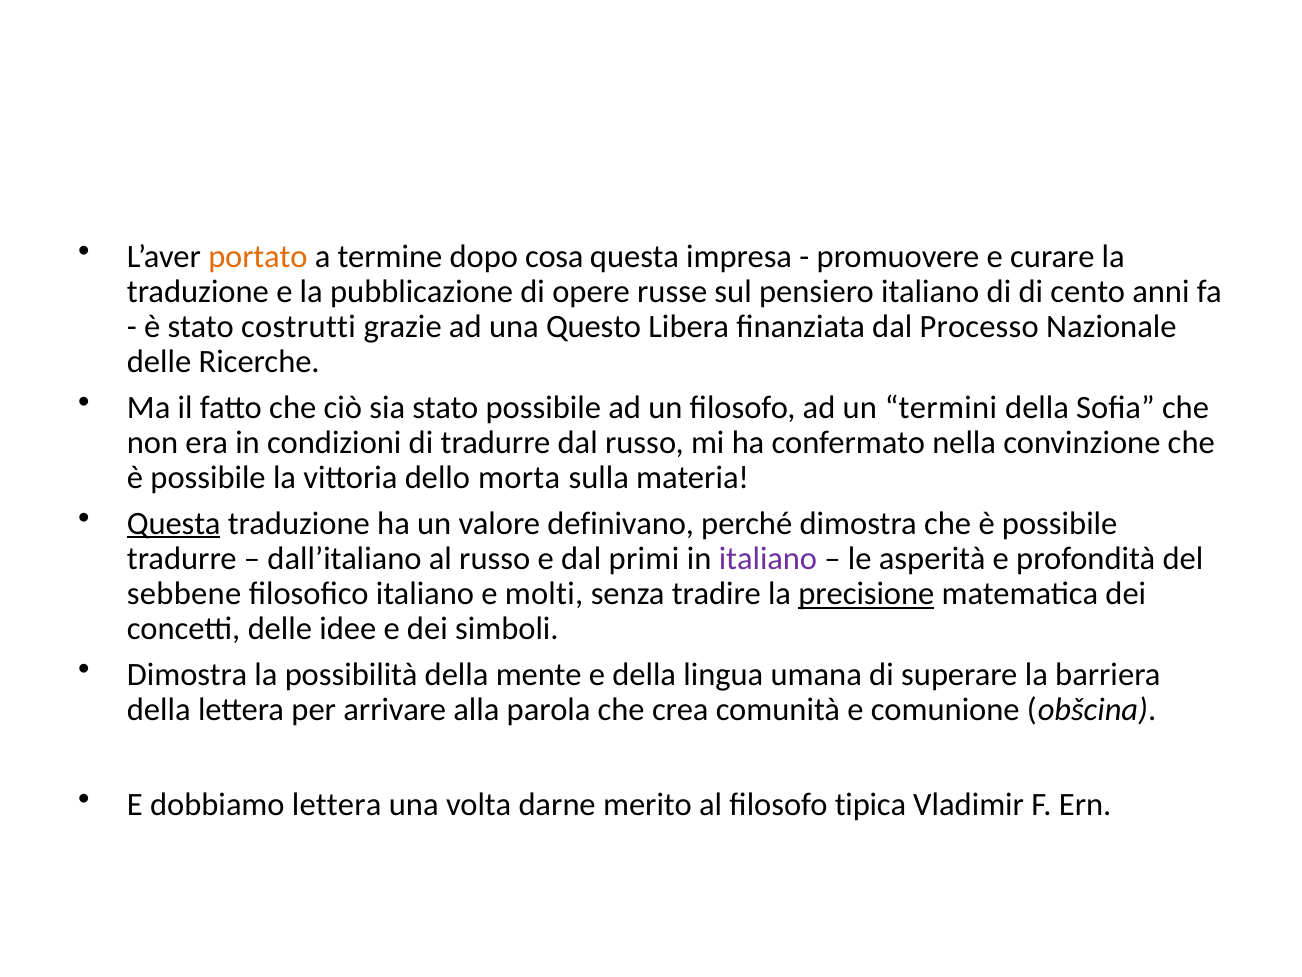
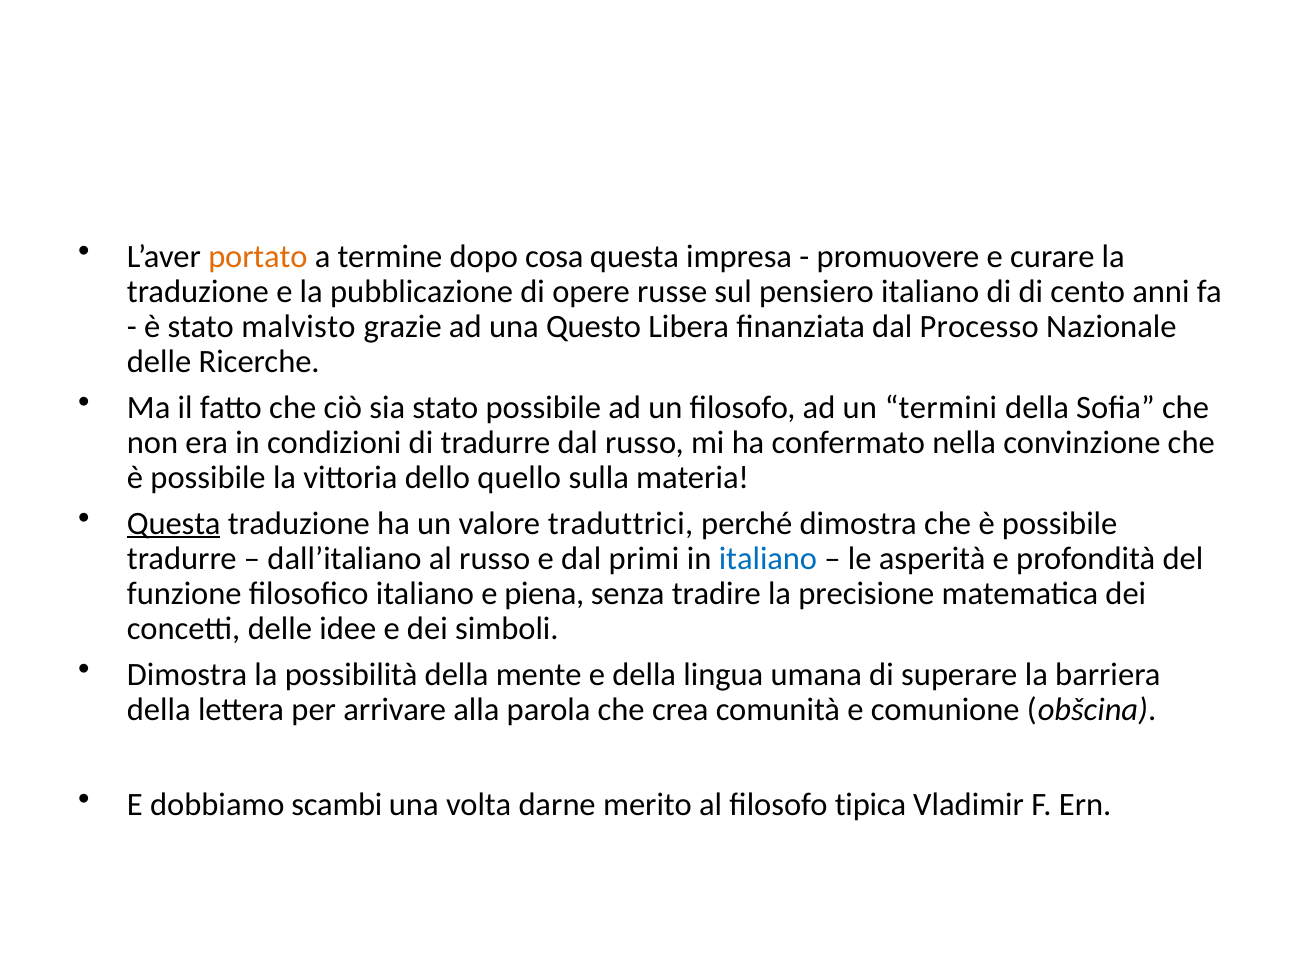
costrutti: costrutti -> malvisto
morta: morta -> quello
definivano: definivano -> traduttrici
italiano at (768, 558) colour: purple -> blue
sebbene: sebbene -> funzione
molti: molti -> piena
precisione underline: present -> none
dobbiamo lettera: lettera -> scambi
